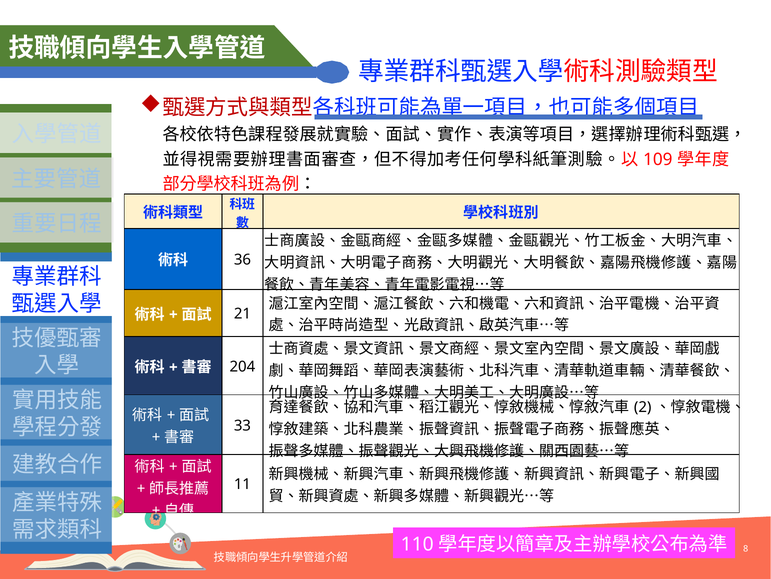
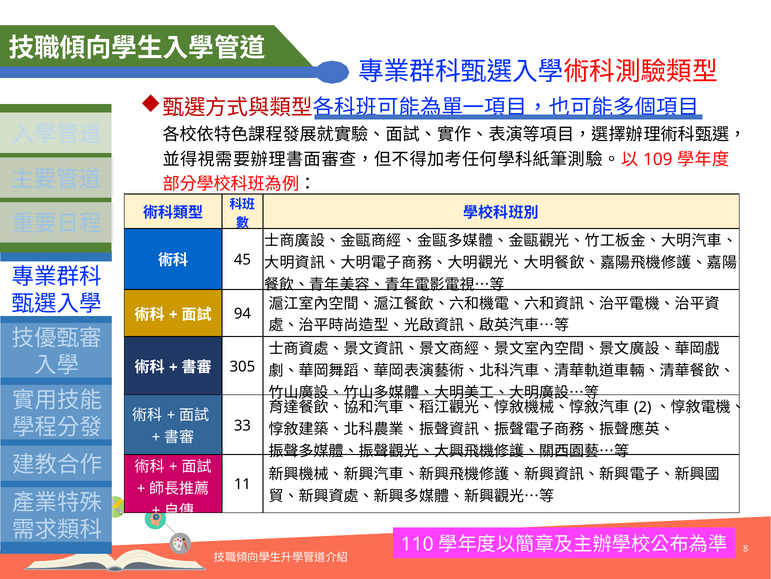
36: 36 -> 45
21: 21 -> 94
204: 204 -> 305
